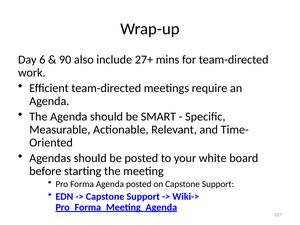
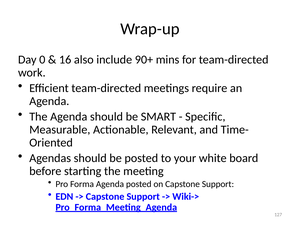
6: 6 -> 0
90: 90 -> 16
27+: 27+ -> 90+
